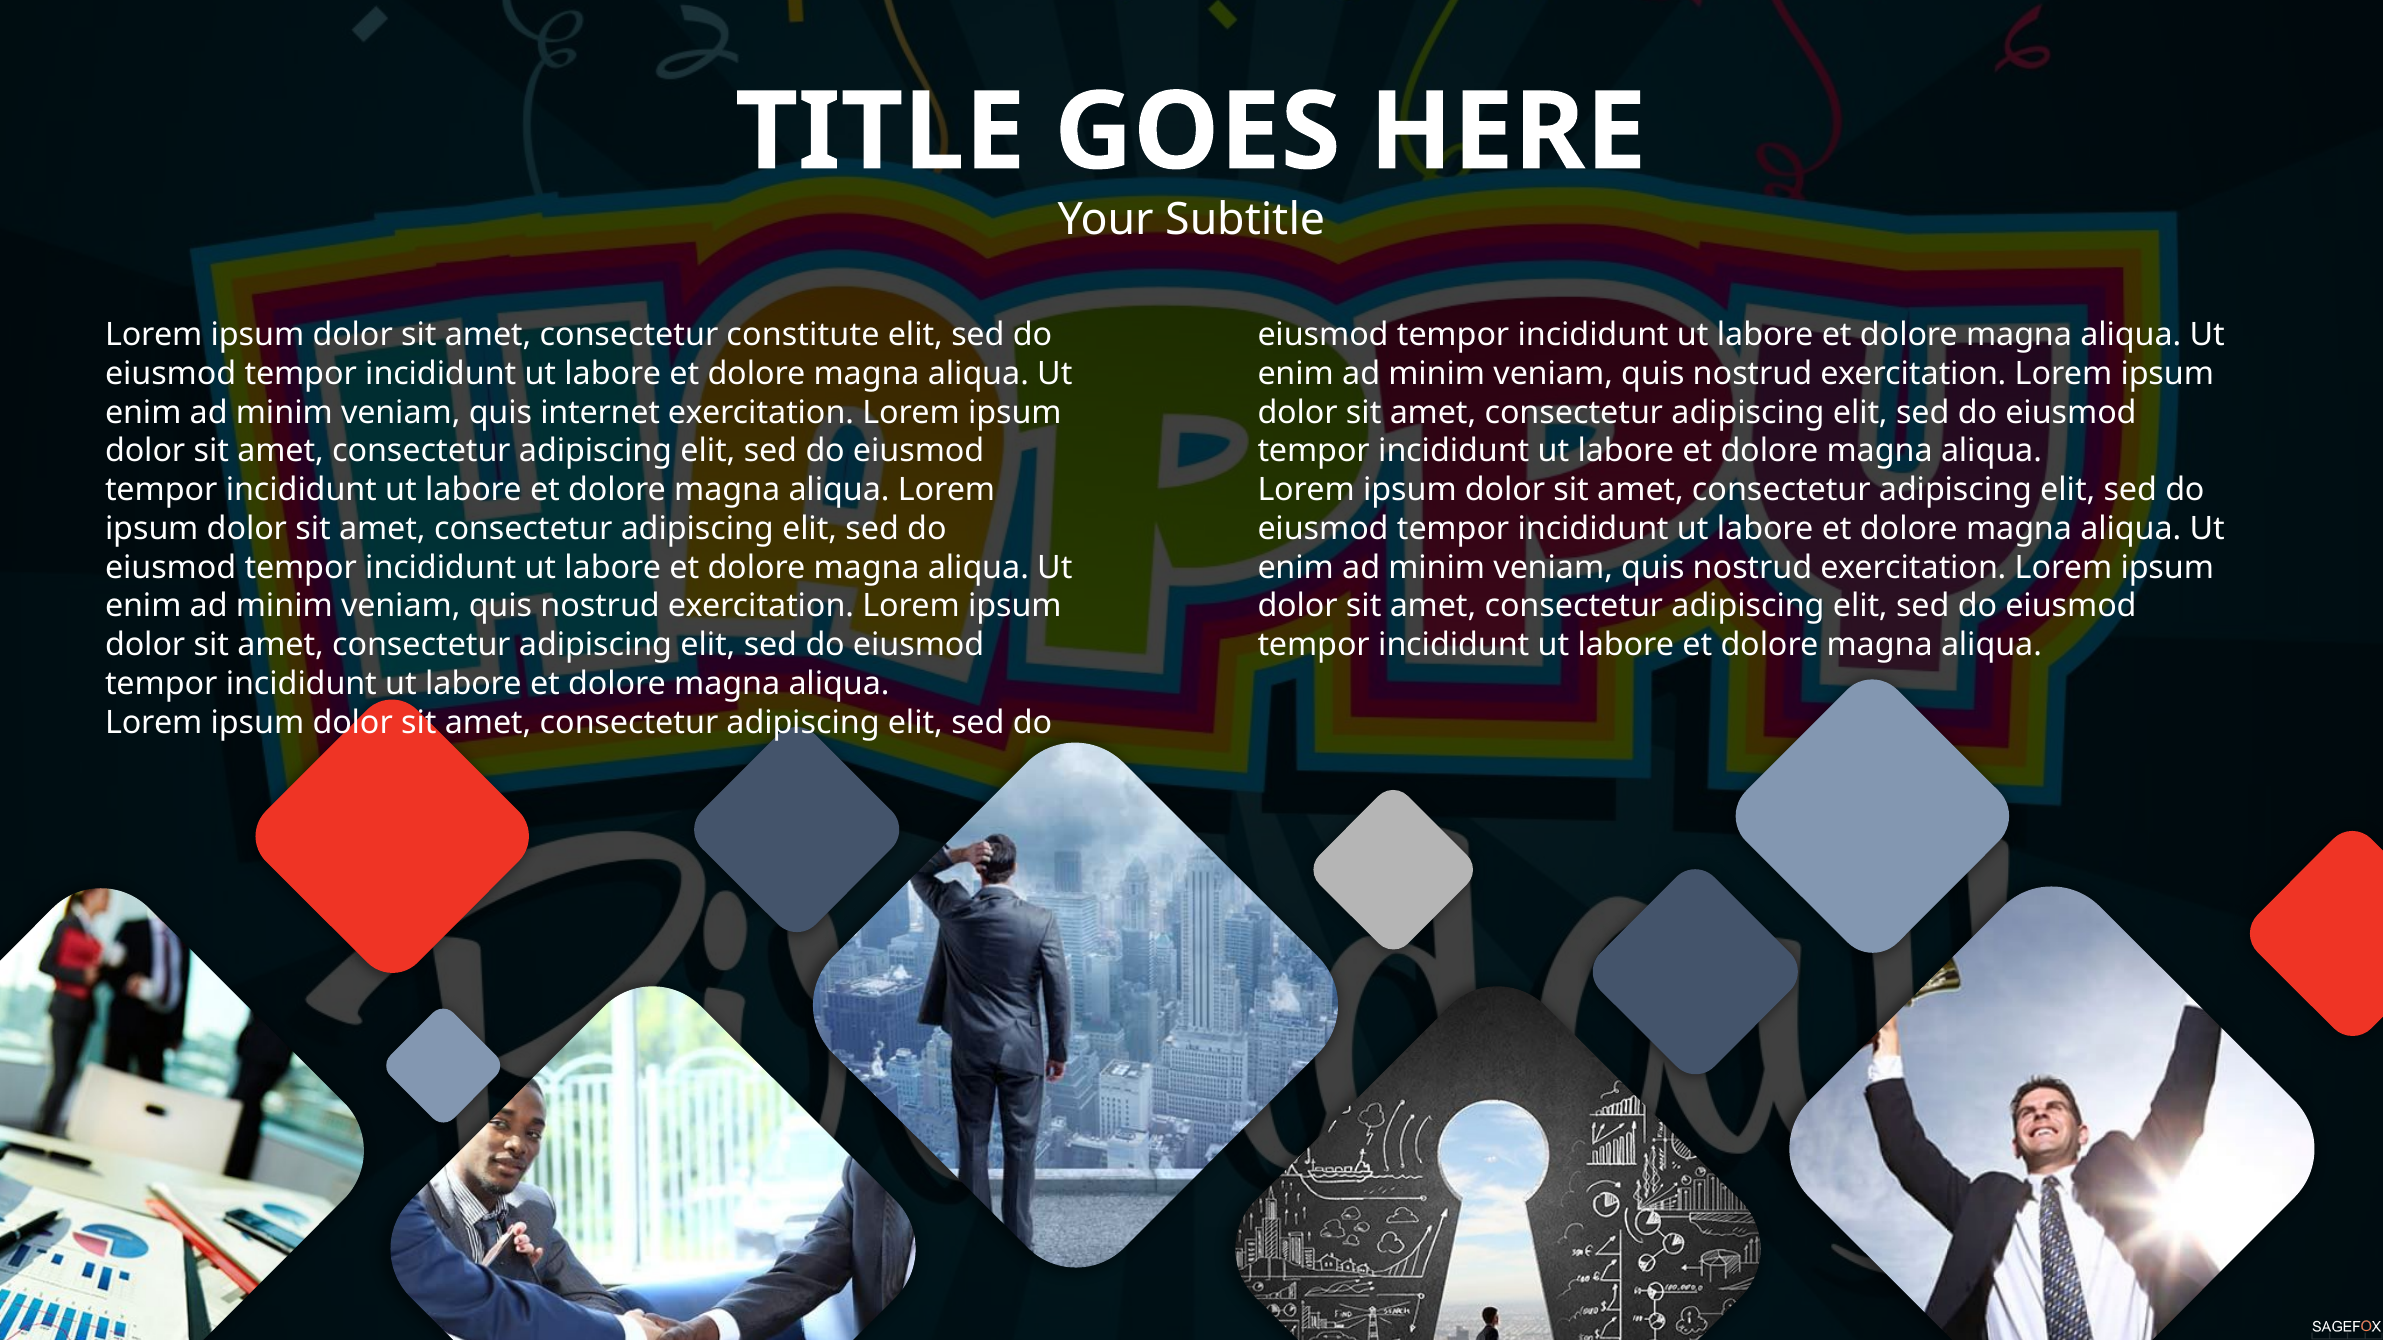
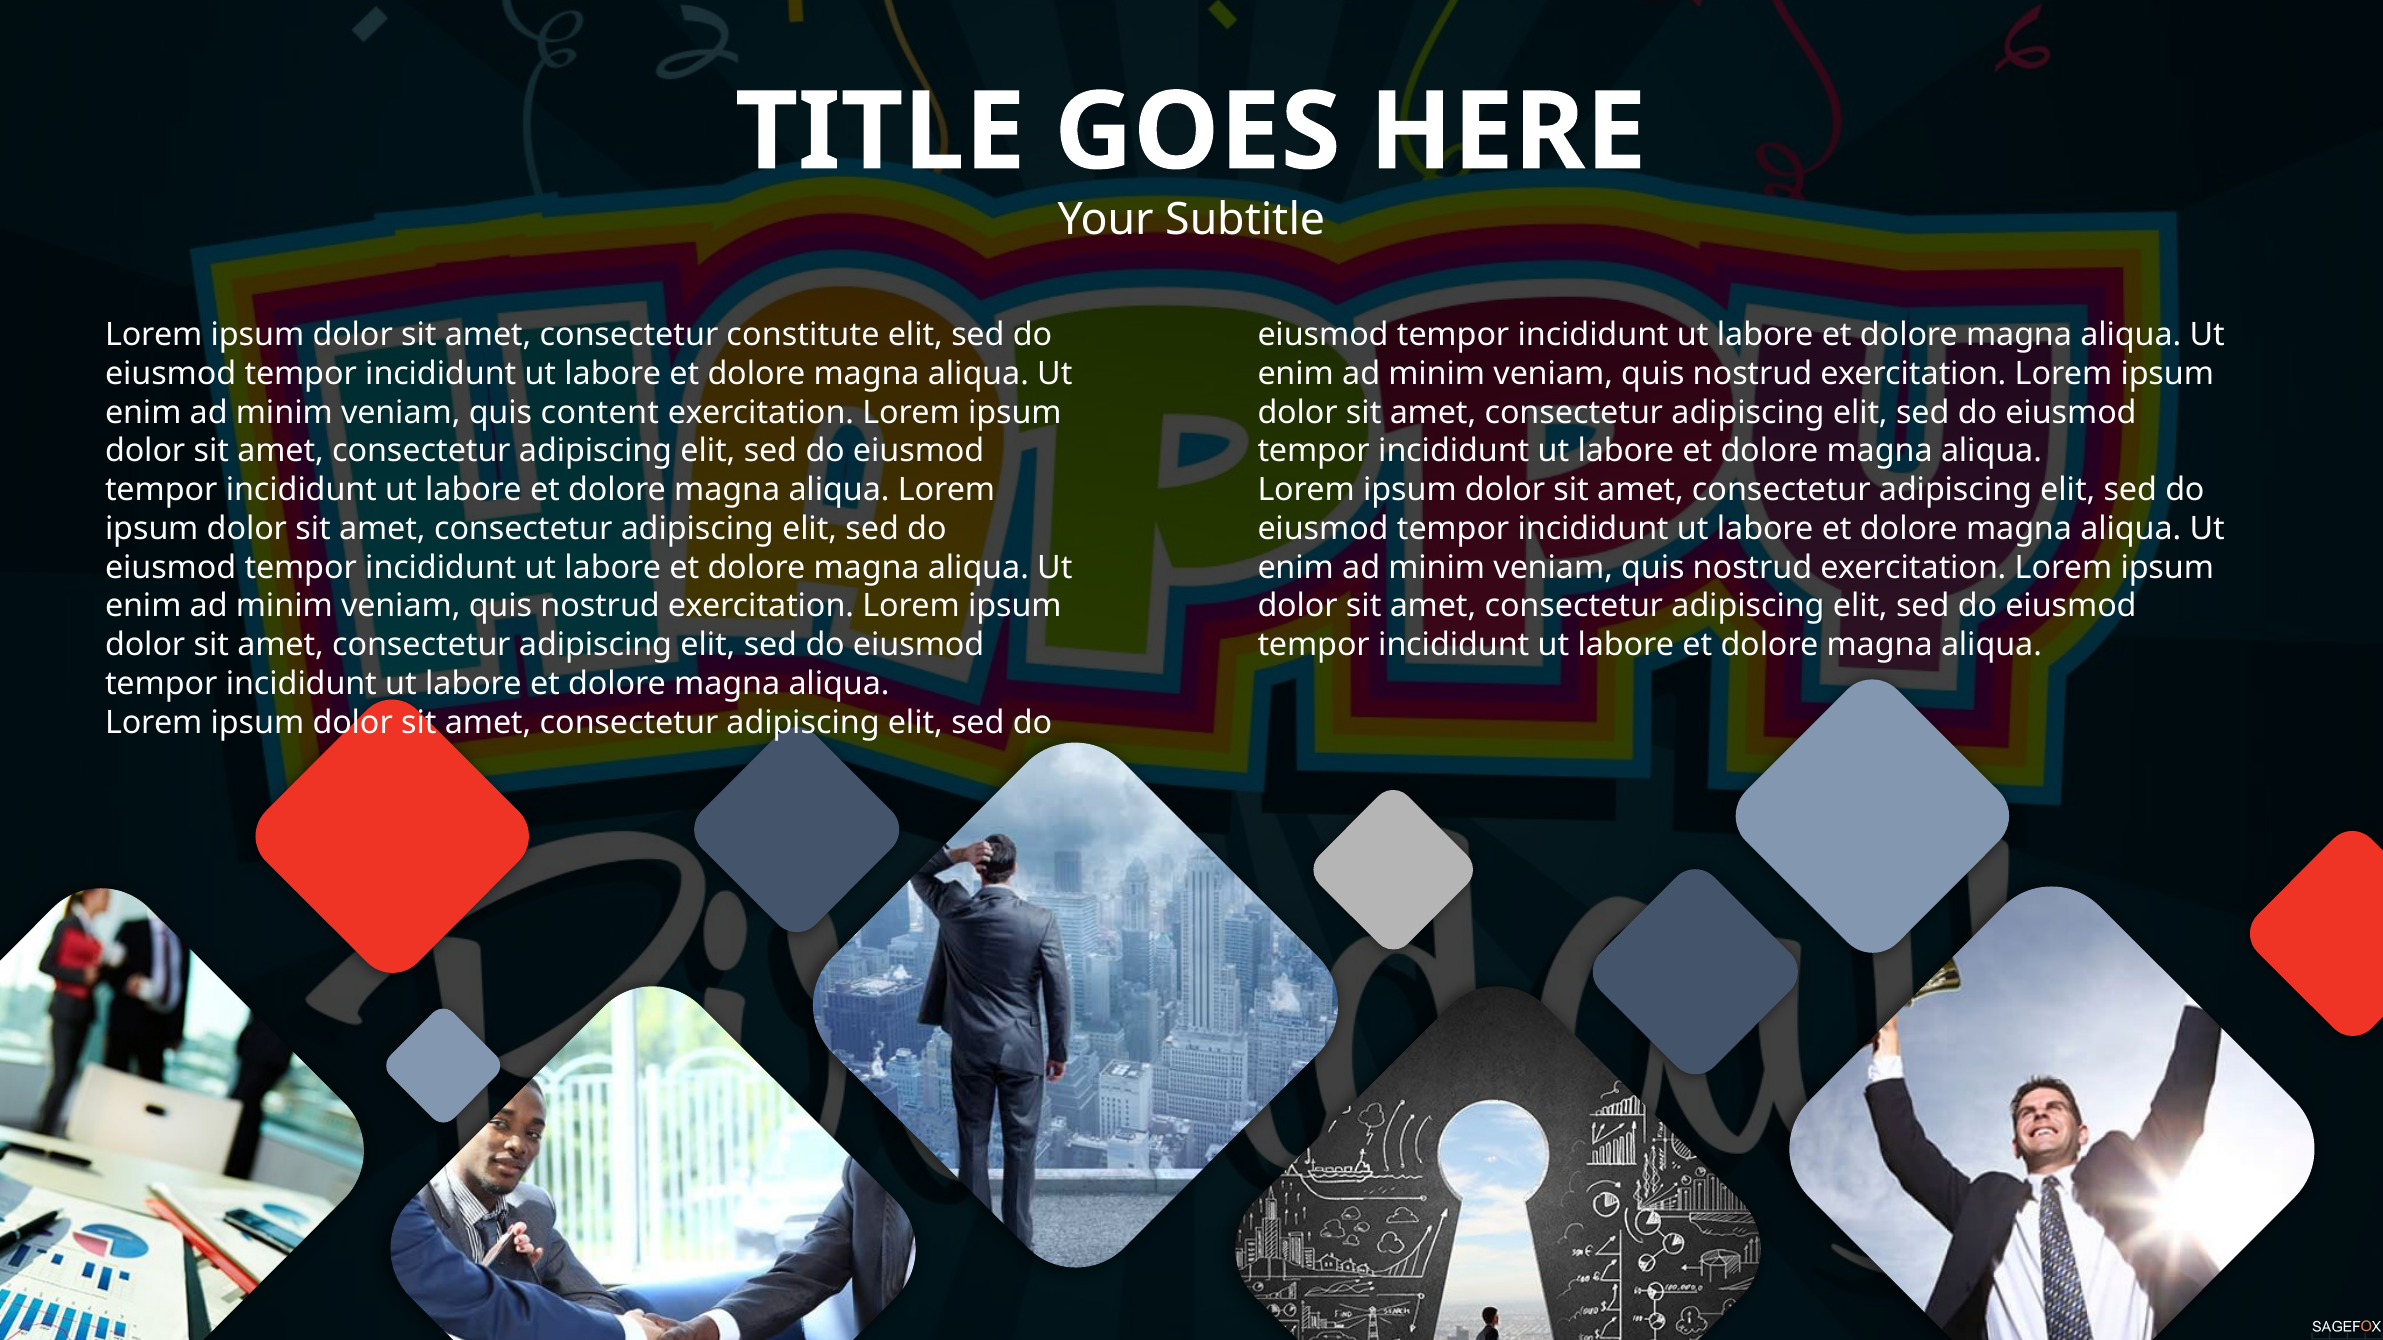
internet: internet -> content
